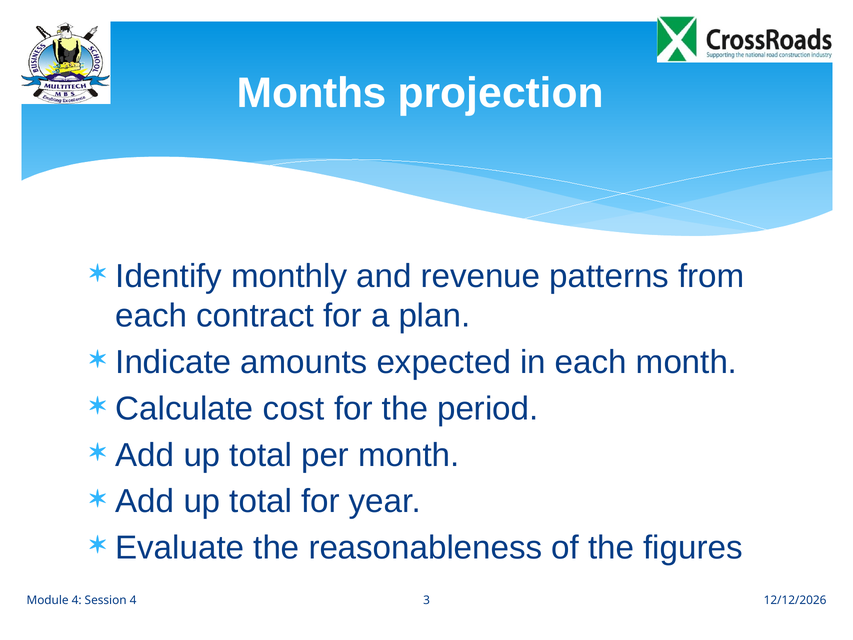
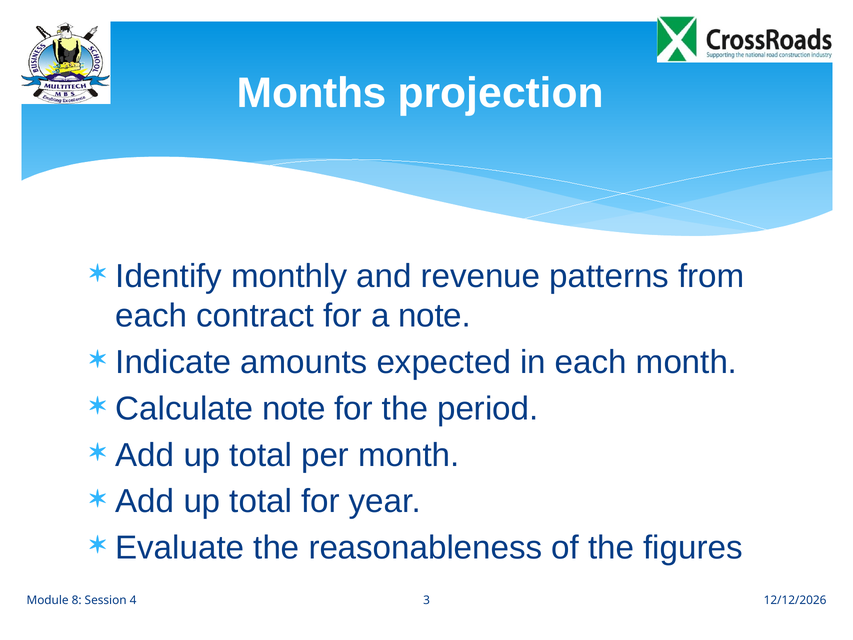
a plan: plan -> note
Calculate cost: cost -> note
Module 4: 4 -> 8
